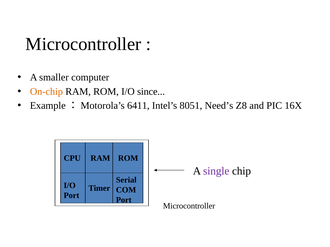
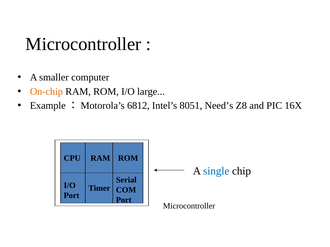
since: since -> large
6411: 6411 -> 6812
single colour: purple -> blue
